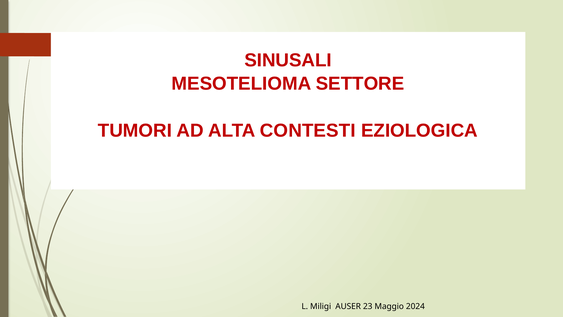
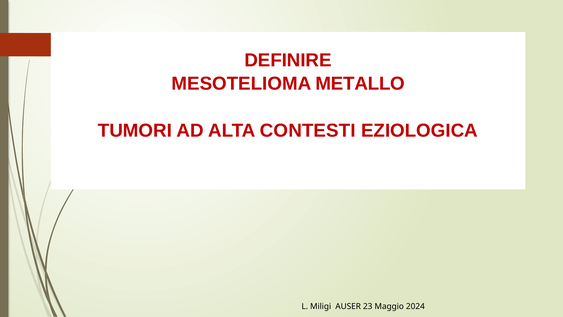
SINUSALI: SINUSALI -> DEFINIRE
SETTORE: SETTORE -> METALLO
